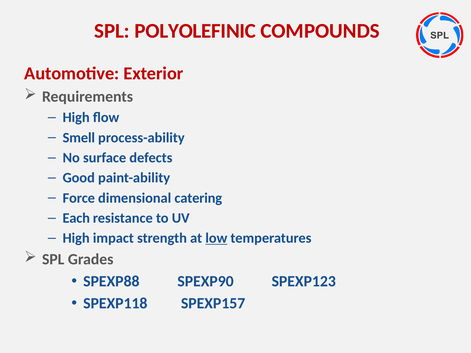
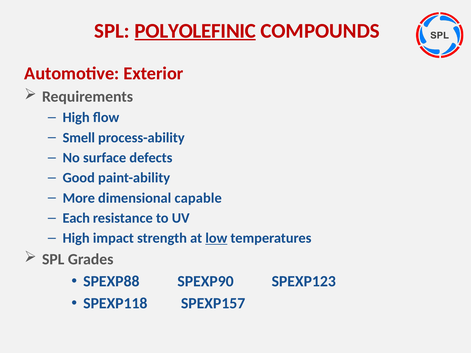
POLYOLEFINIC underline: none -> present
Force: Force -> More
catering: catering -> capable
